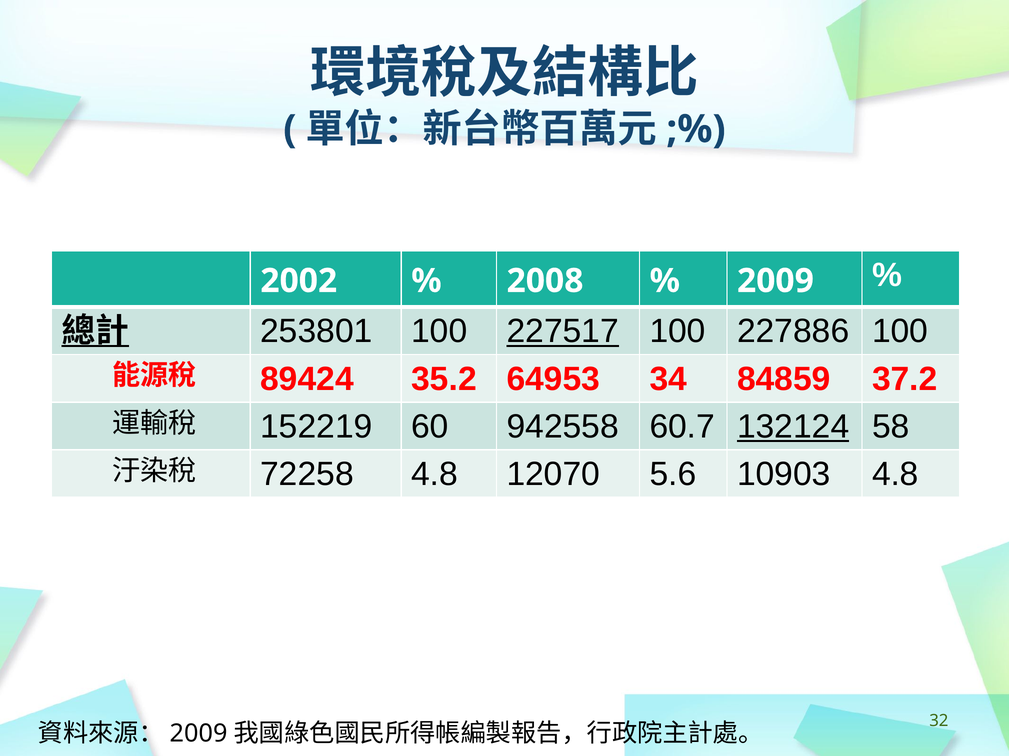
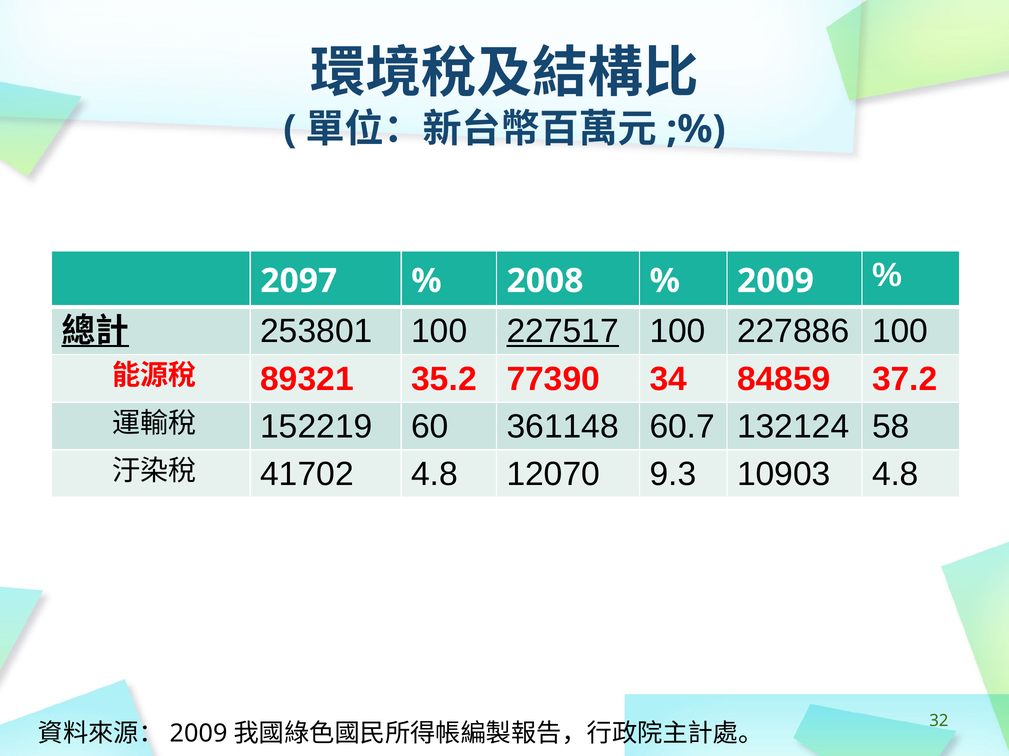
2002: 2002 -> 2097
89424: 89424 -> 89321
64953: 64953 -> 77390
942558: 942558 -> 361148
132124 underline: present -> none
72258: 72258 -> 41702
5.6: 5.6 -> 9.3
